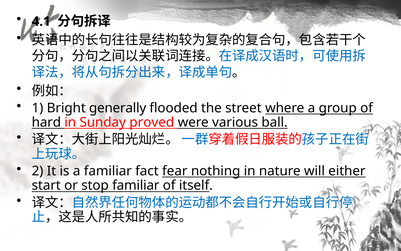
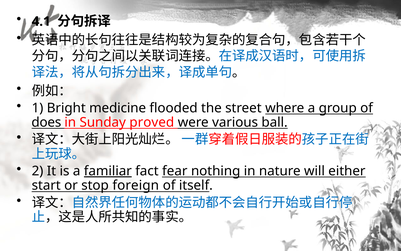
generally: generally -> medicine
hard: hard -> does
familiar at (108, 171) underline: none -> present
stop familiar: familiar -> foreign
